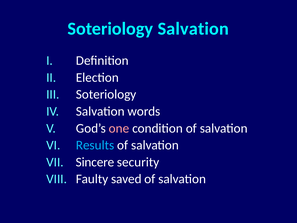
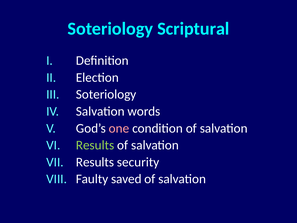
Soteriology Salvation: Salvation -> Scriptural
Results at (95, 145) colour: light blue -> light green
Sincere at (95, 162): Sincere -> Results
